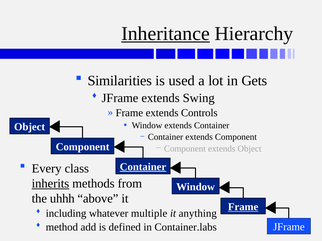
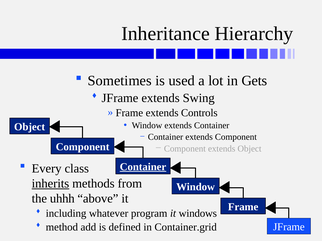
Inheritance underline: present -> none
Similarities: Similarities -> Sometimes
Frame underline: present -> none
multiple: multiple -> program
anything: anything -> windows
Container.labs: Container.labs -> Container.grid
